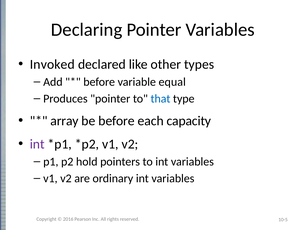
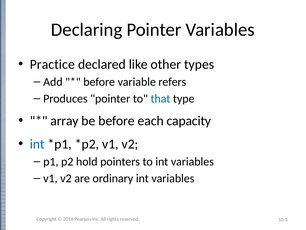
Invoked: Invoked -> Practice
equal: equal -> refers
int at (37, 144) colour: purple -> blue
